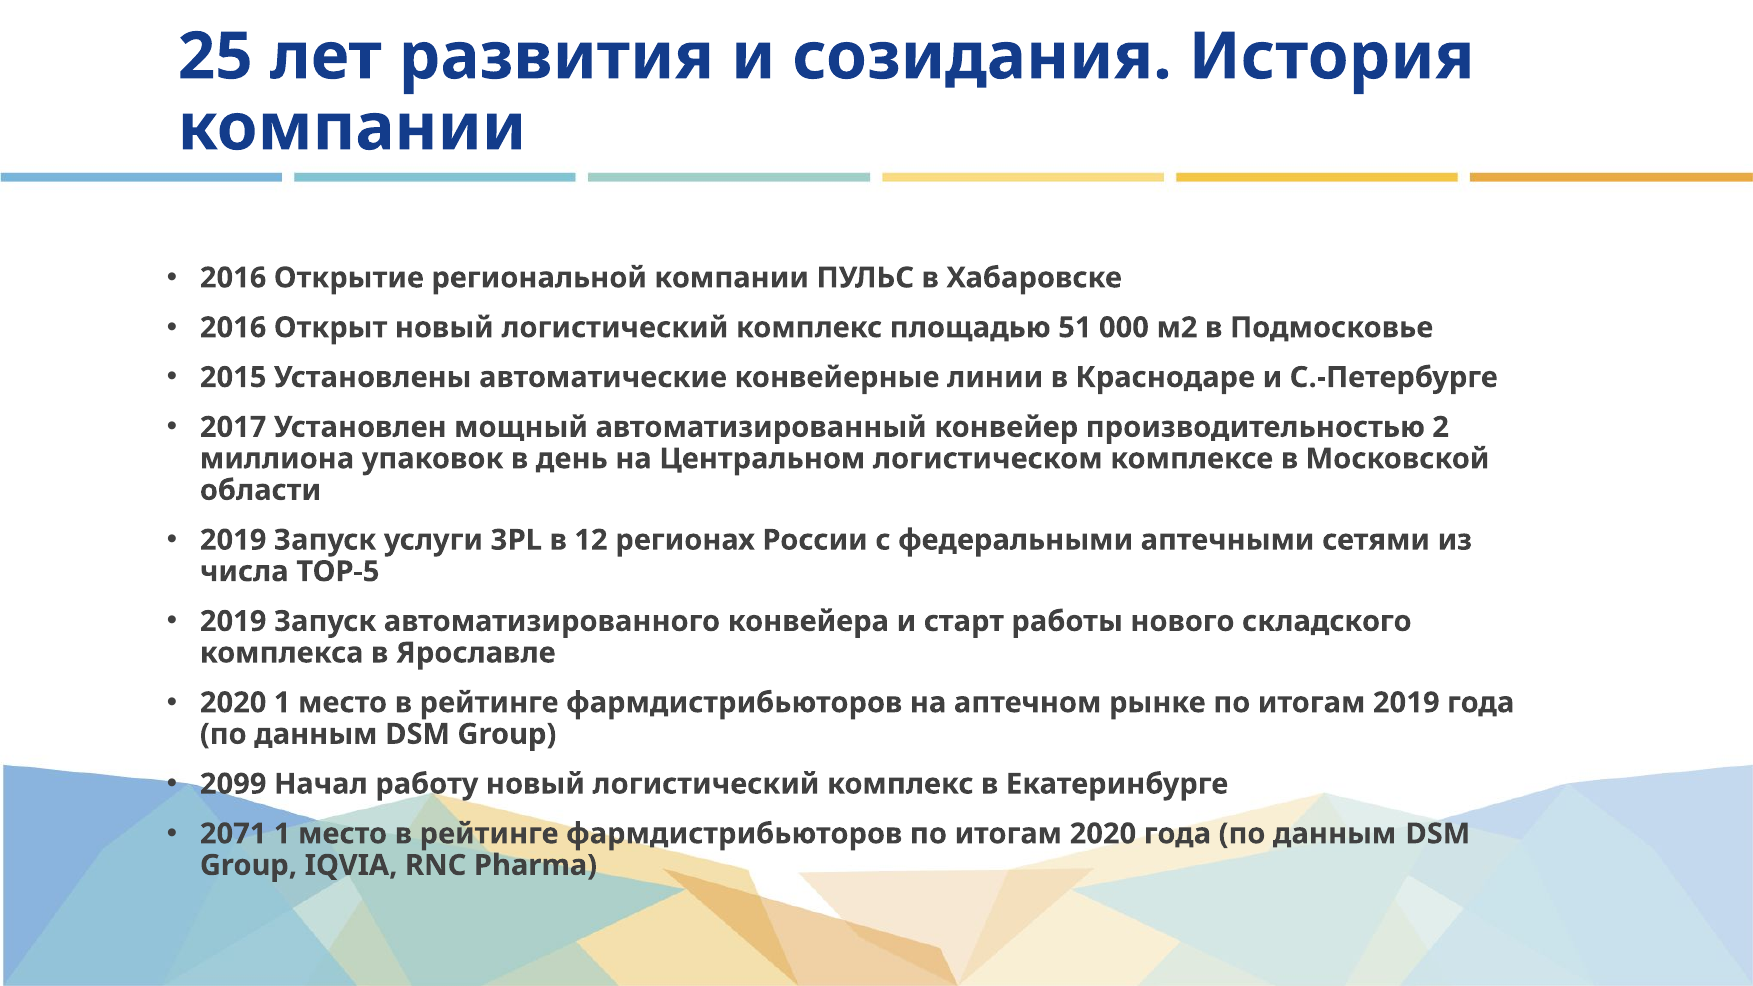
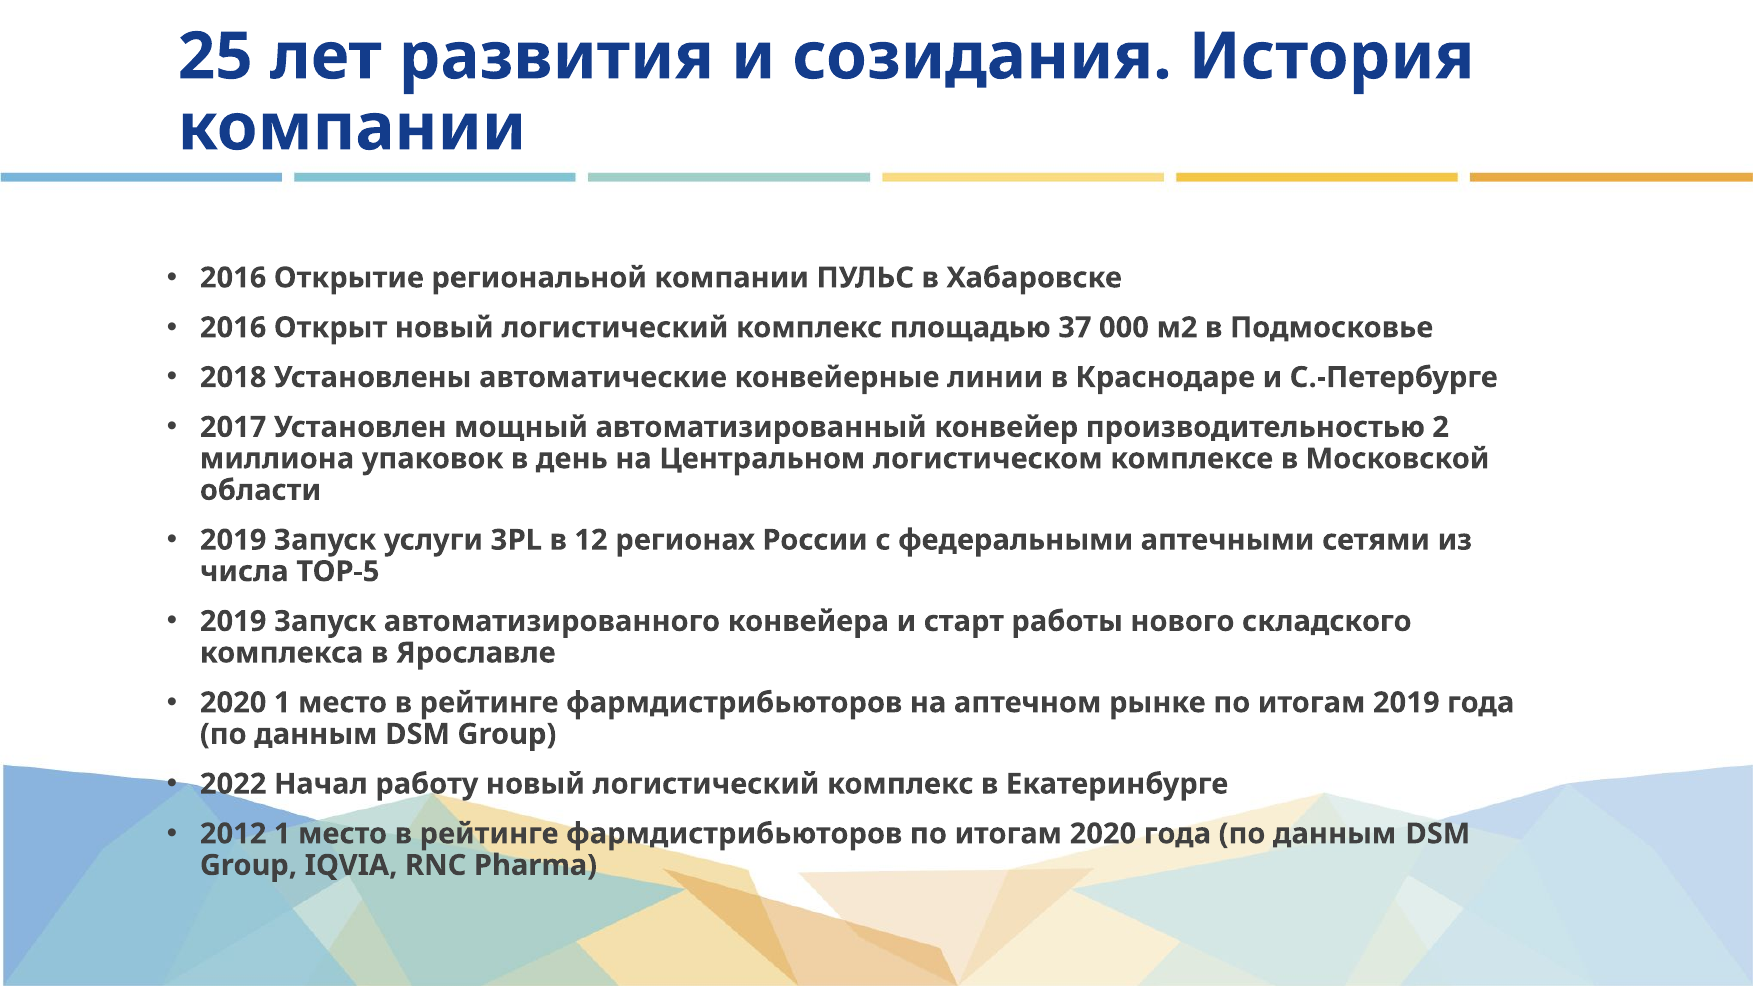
51: 51 -> 37
2015: 2015 -> 2018
2099: 2099 -> 2022
2071: 2071 -> 2012
